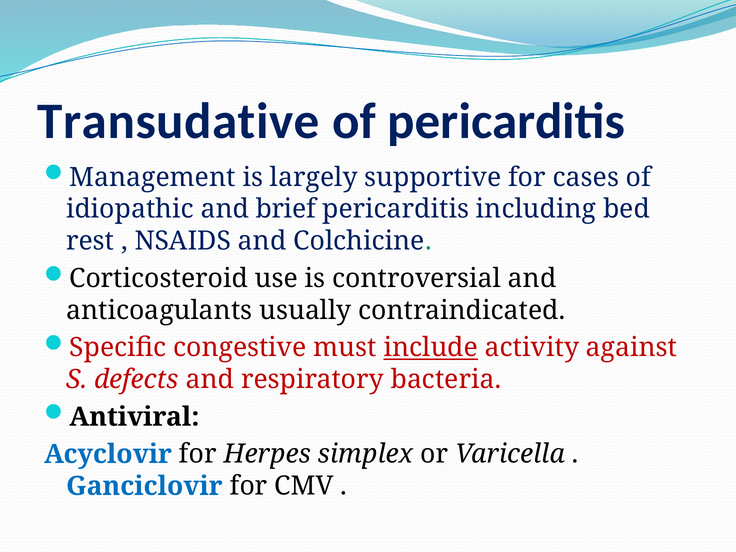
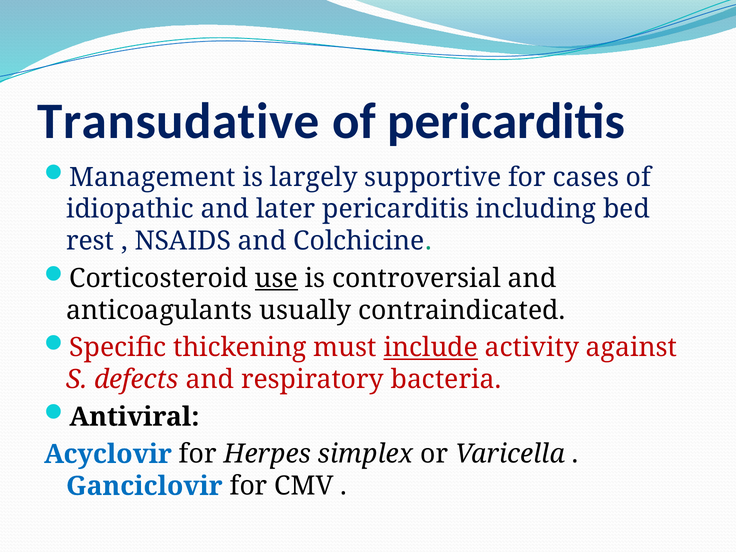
brief: brief -> later
use underline: none -> present
congestive: congestive -> thickening
